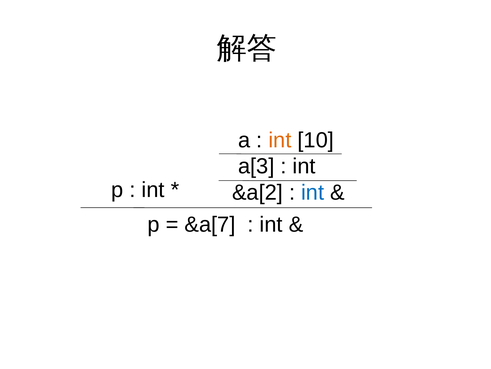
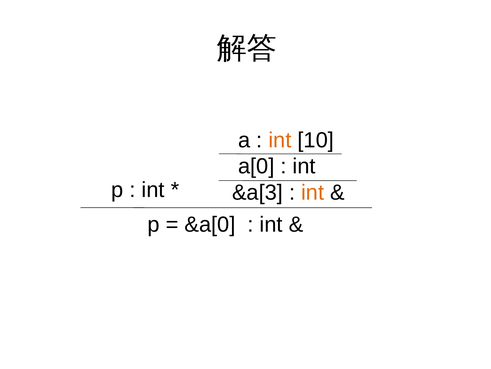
a[3: a[3 -> a[0
&a[2: &a[2 -> &a[3
int at (313, 192) colour: blue -> orange
&a[7: &a[7 -> &a[0
